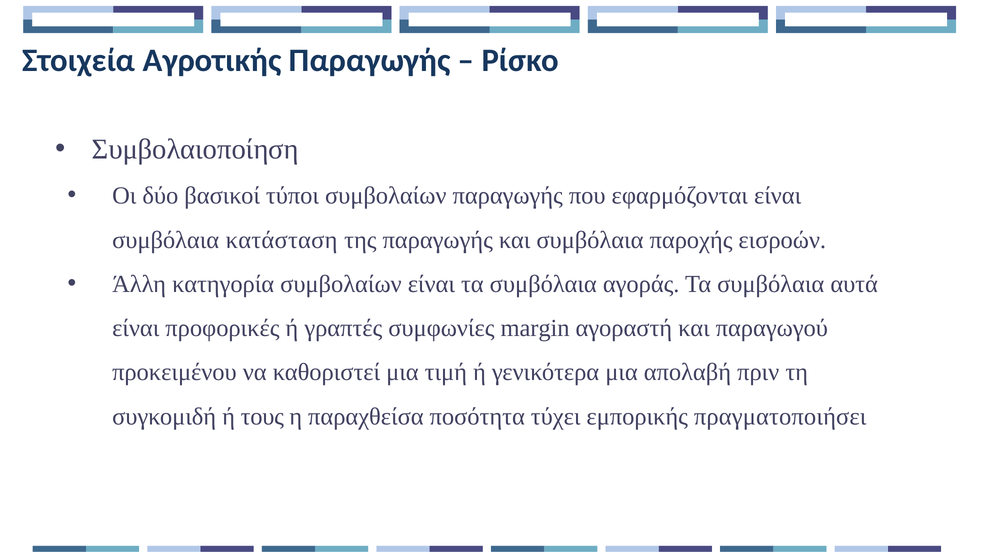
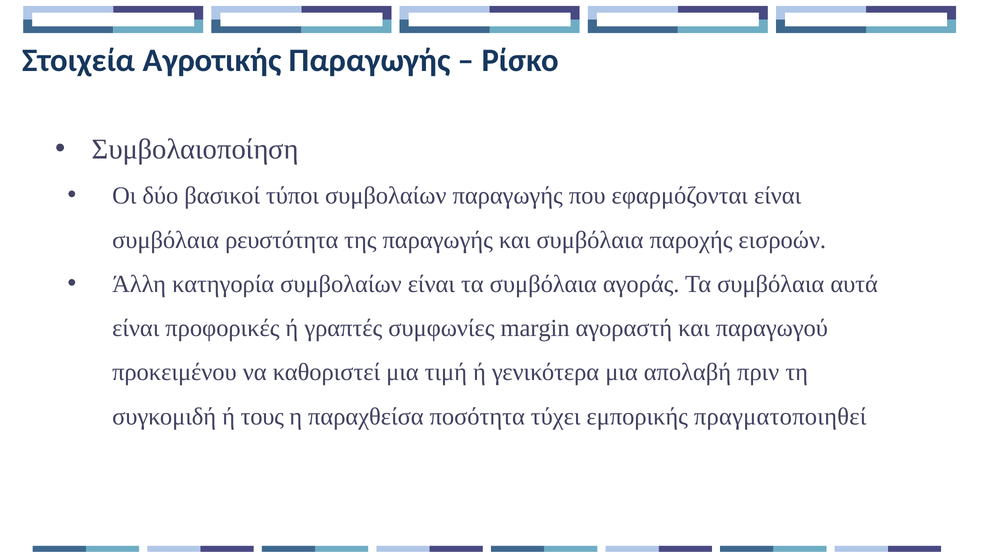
κατάσταση: κατάσταση -> ρευστότητα
πραγματοποιήσει: πραγματοποιήσει -> πραγματοποιηθεί
